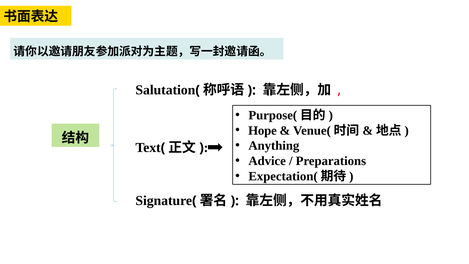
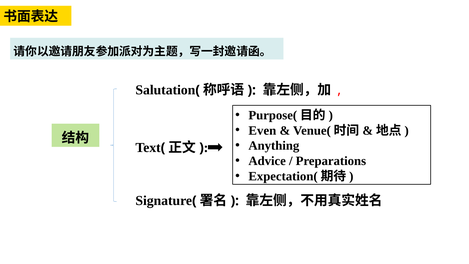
Hope: Hope -> Even
